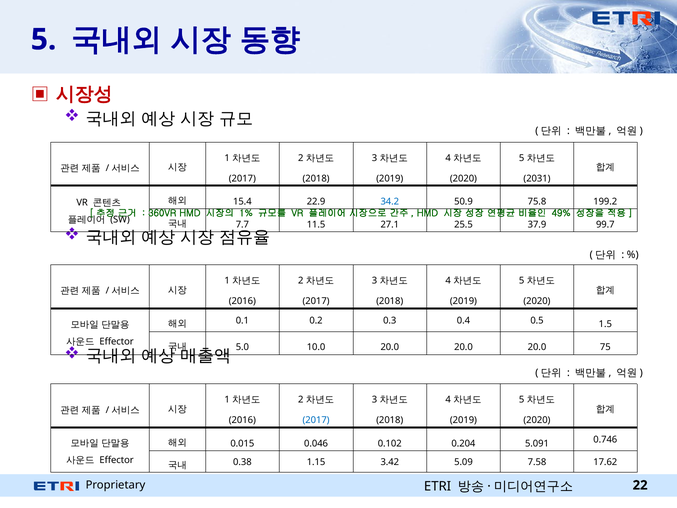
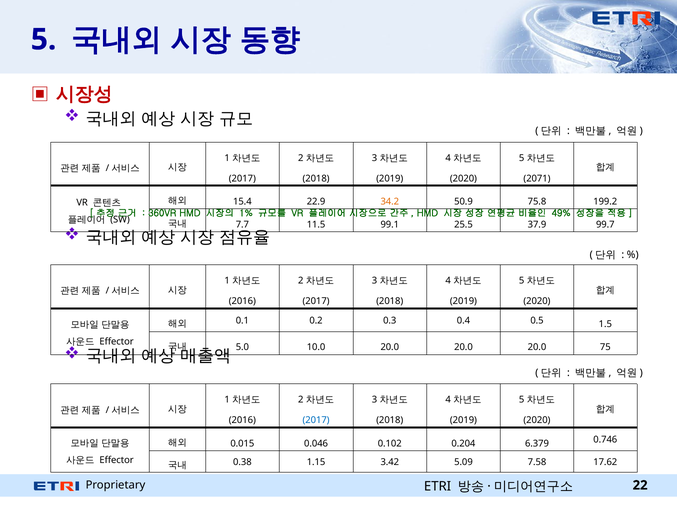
2031: 2031 -> 2071
34.2 colour: blue -> orange
27.1: 27.1 -> 99.1
5.091: 5.091 -> 6.379
